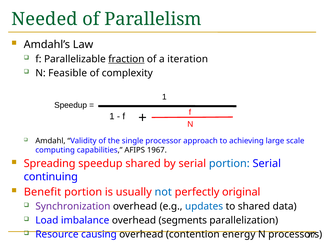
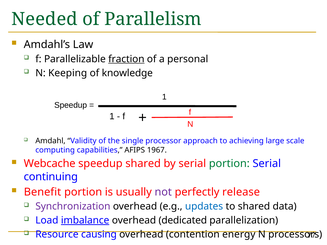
iteration: iteration -> personal
Feasible: Feasible -> Keeping
complexity: complexity -> knowledge
Spreading: Spreading -> Webcache
portion at (229, 164) colour: blue -> green
not colour: blue -> purple
original: original -> release
imbalance underline: none -> present
segments: segments -> dedicated
